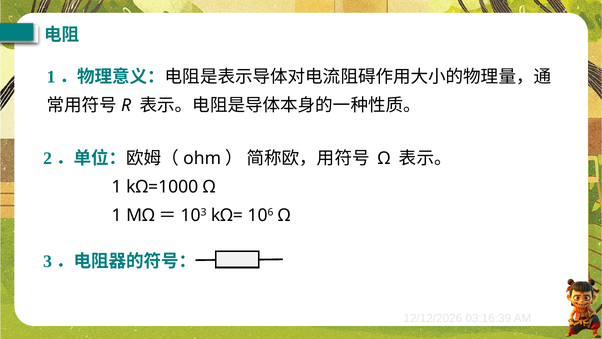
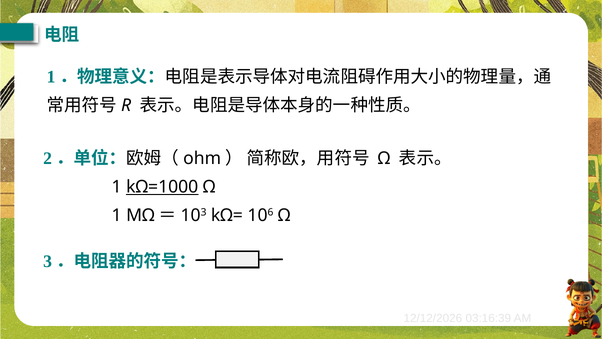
kΩ=1000 underline: none -> present
